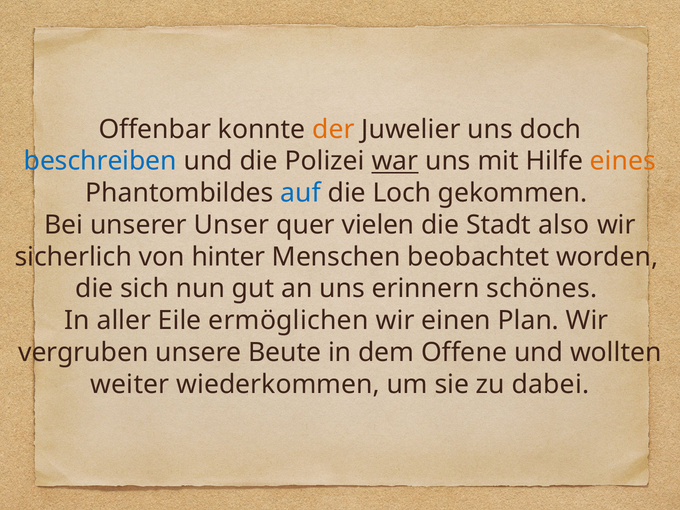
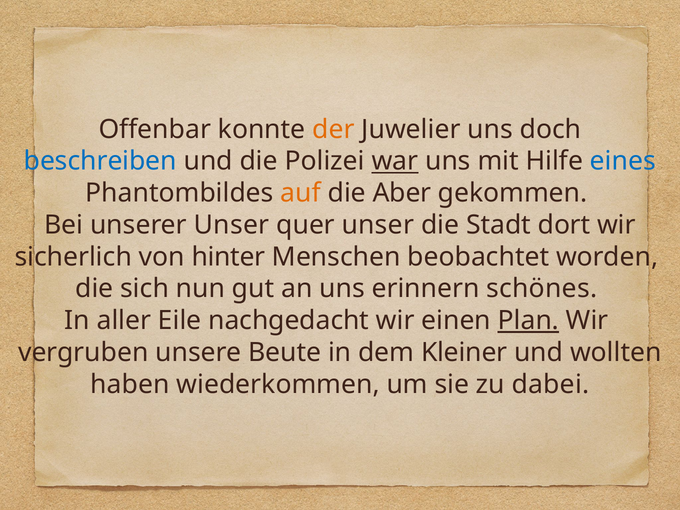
eines colour: orange -> blue
auf colour: blue -> orange
Loch: Loch -> Aber
quer vielen: vielen -> unser
also: also -> dort
ermöglichen: ermöglichen -> nachgedacht
Plan underline: none -> present
Offene: Offene -> Kleiner
weiter: weiter -> haben
